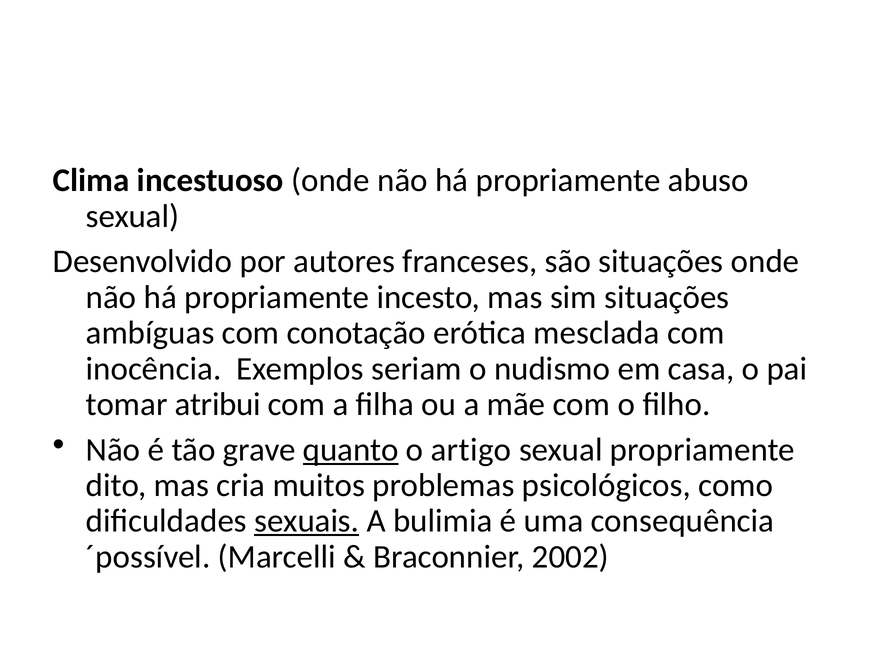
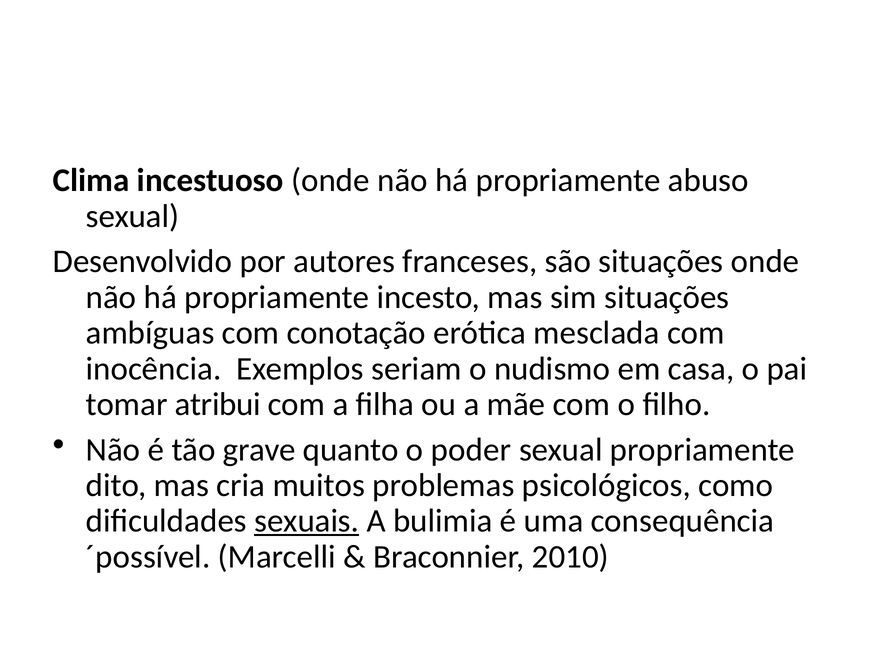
quanto underline: present -> none
artigo: artigo -> poder
2002: 2002 -> 2010
